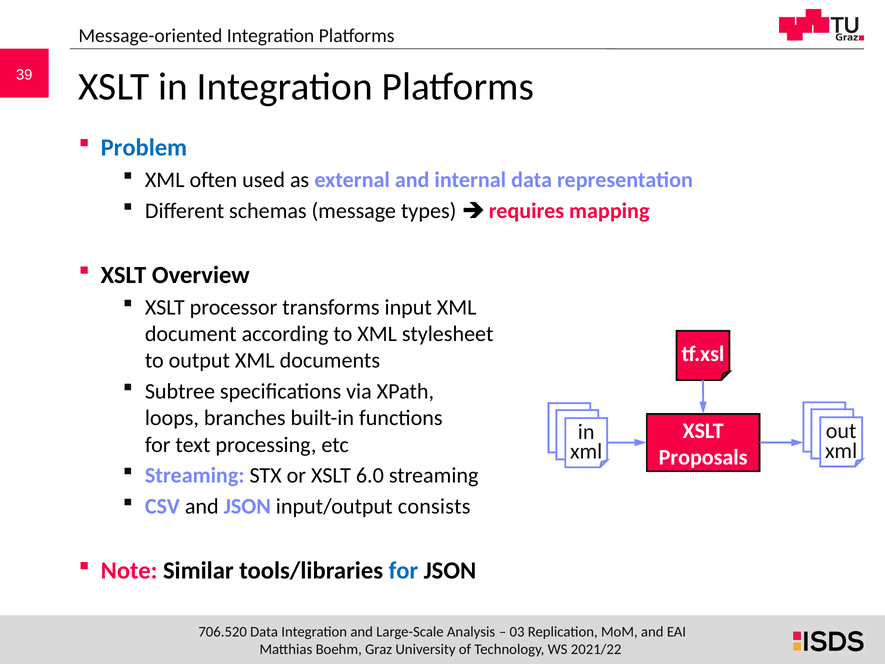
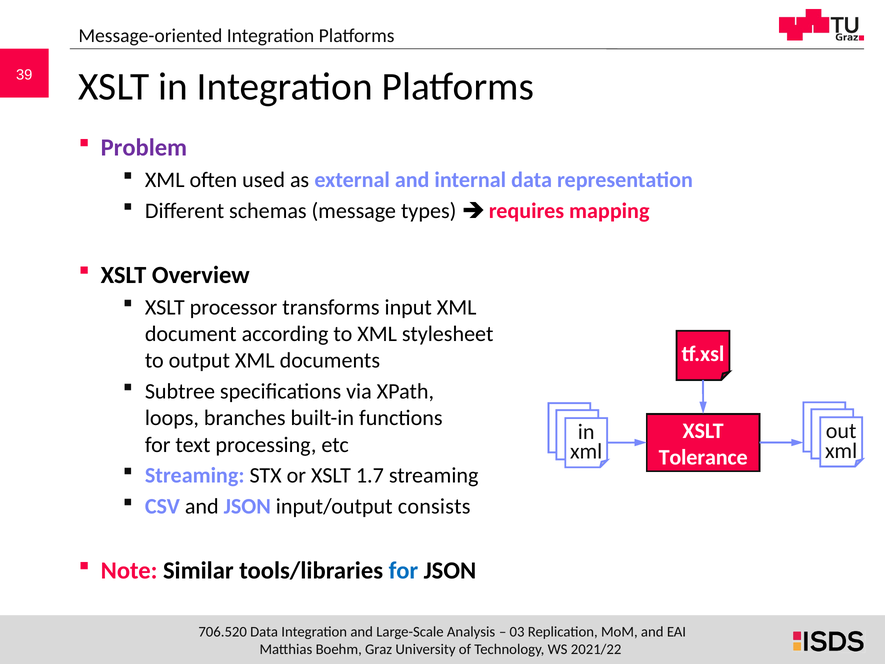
Problem colour: blue -> purple
Proposals: Proposals -> Tolerance
6.0: 6.0 -> 1.7
